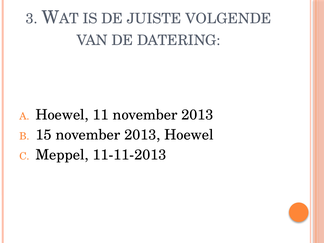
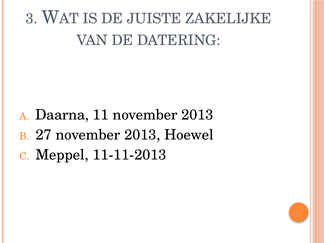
VOLGENDE: VOLGENDE -> ZAKELIJKE
Hoewel at (62, 115): Hoewel -> Daarna
15: 15 -> 27
